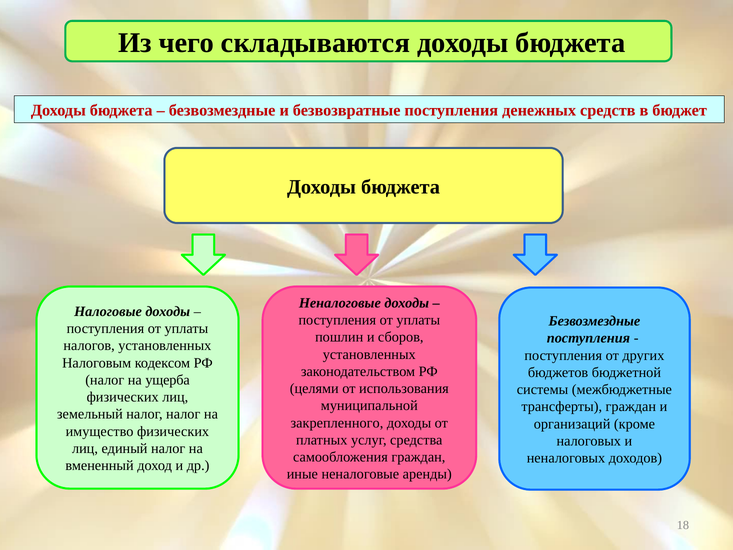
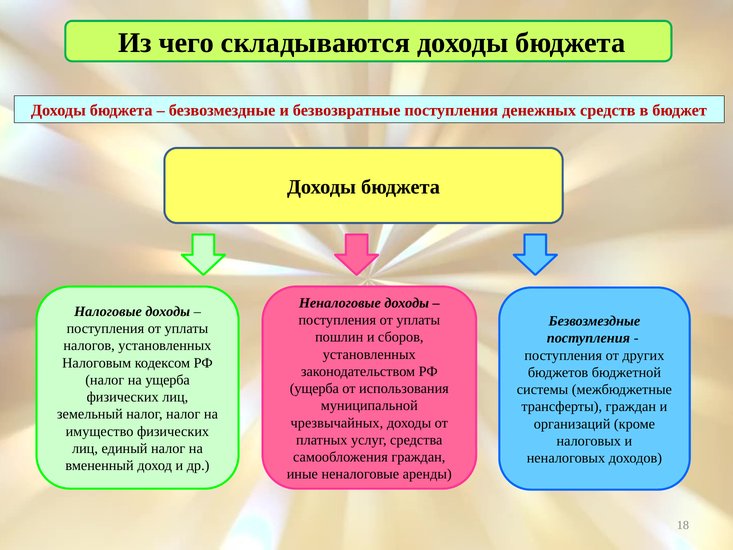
целями at (314, 388): целями -> ущерба
закрепленного: закрепленного -> чрезвычайных
